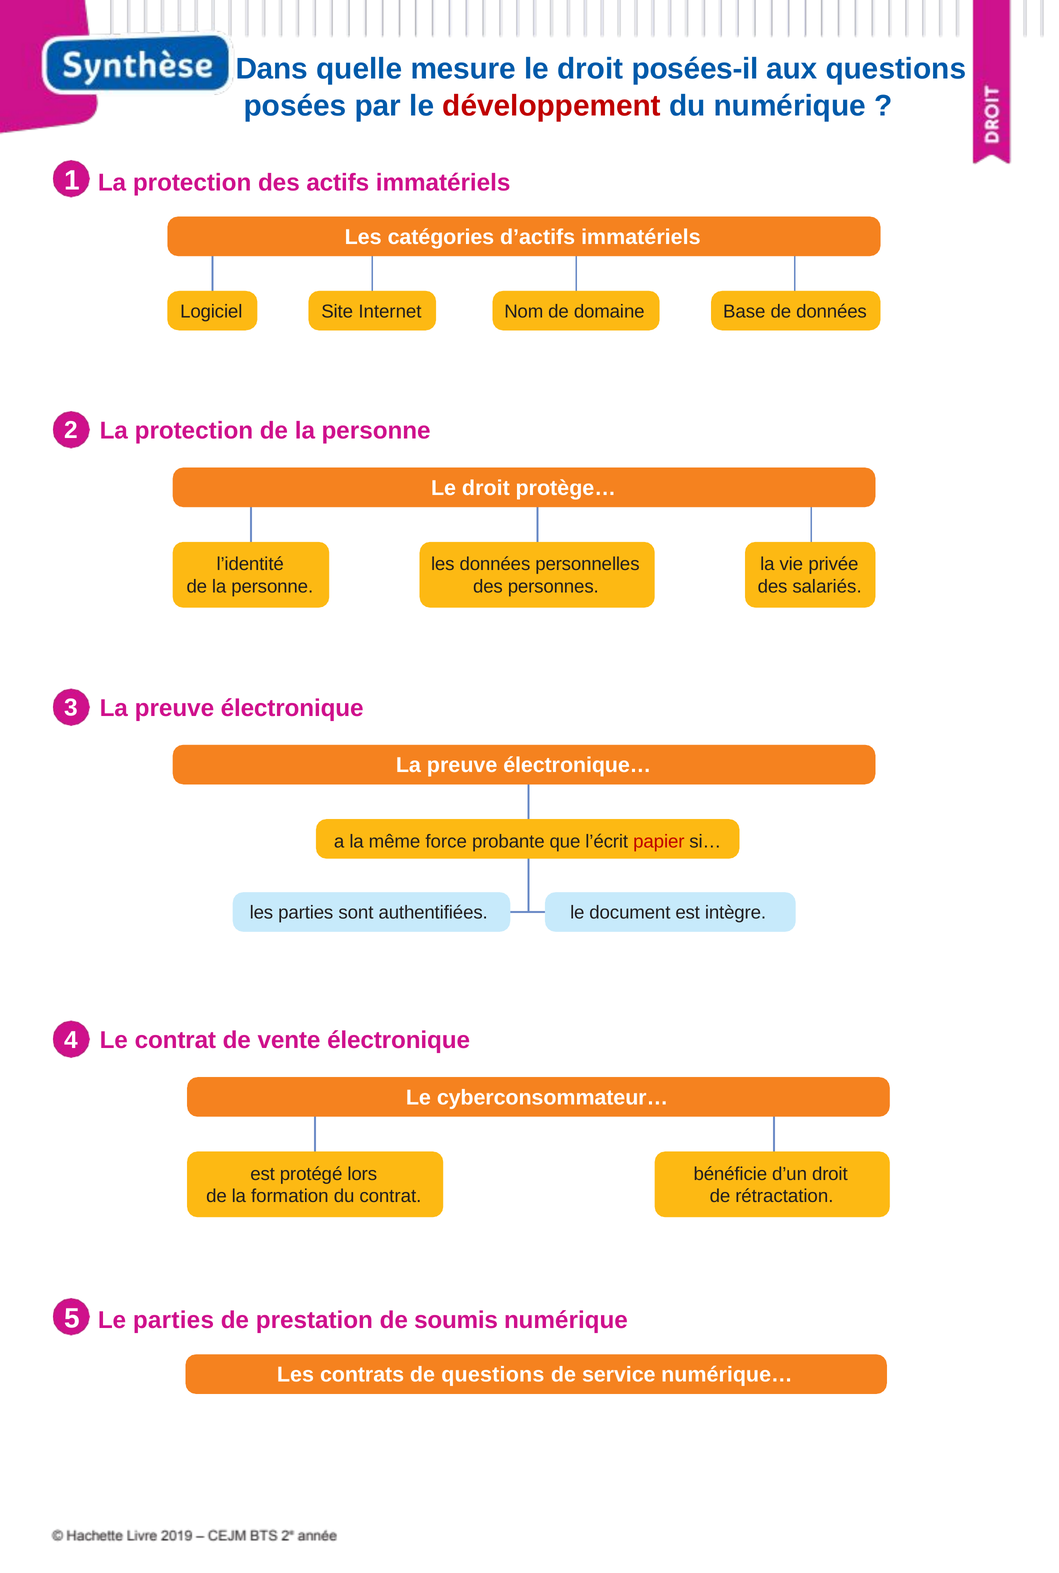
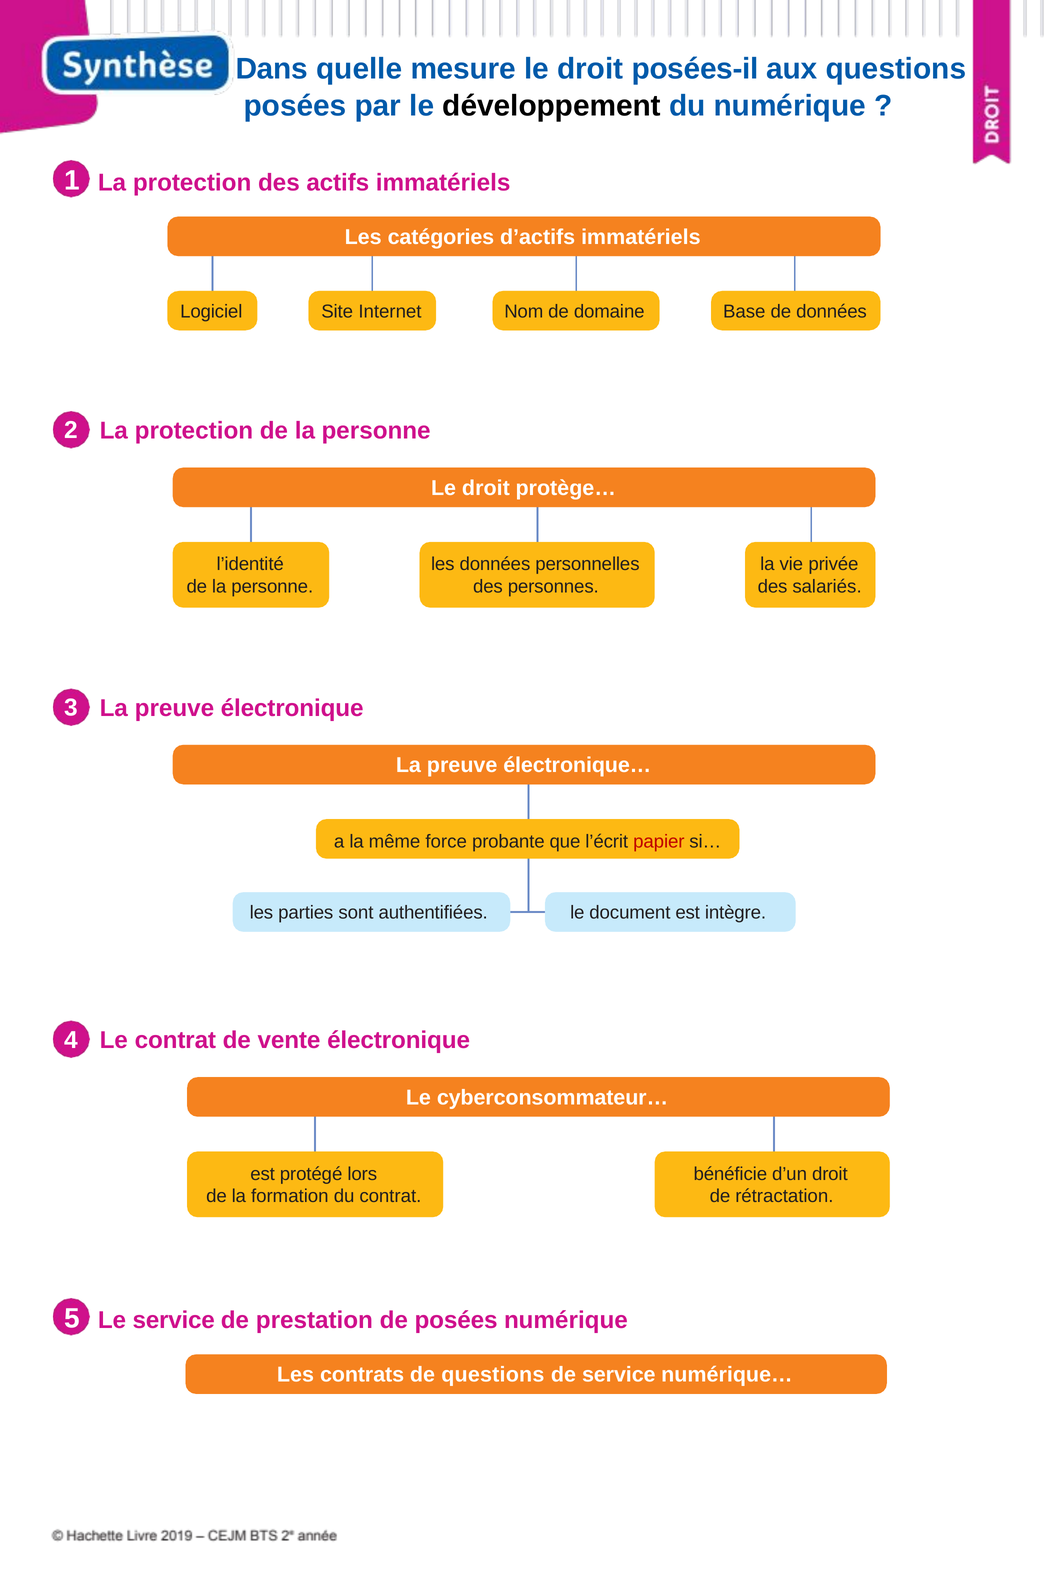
développement colour: red -> black
Le parties: parties -> service
de soumis: soumis -> posées
